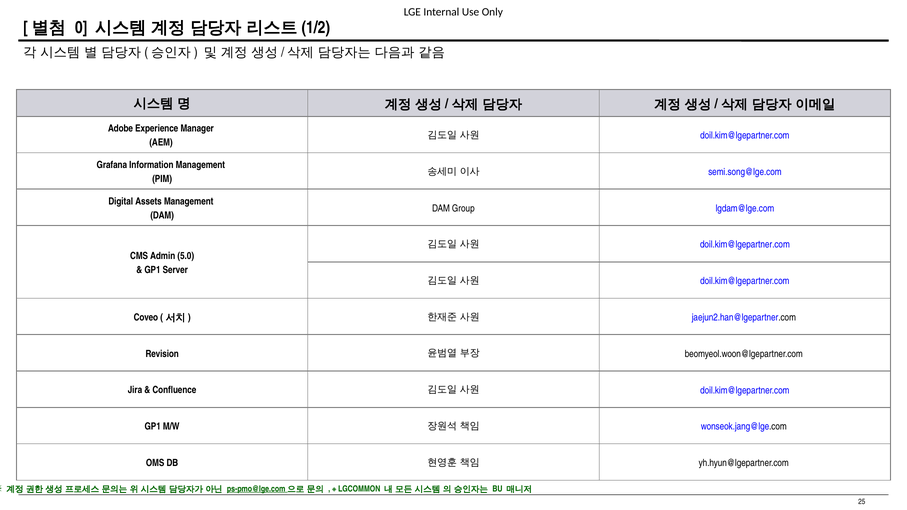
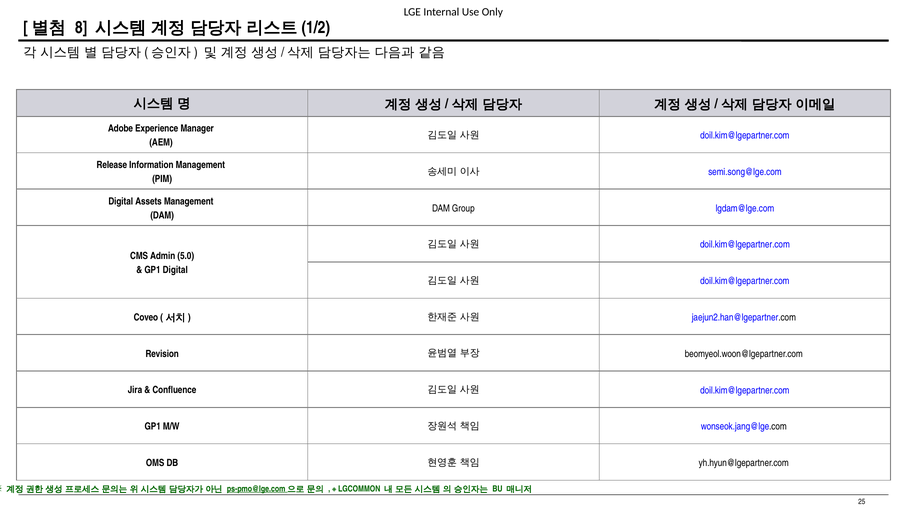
0: 0 -> 8
Grafana: Grafana -> Release
GP1 Server: Server -> Digital
